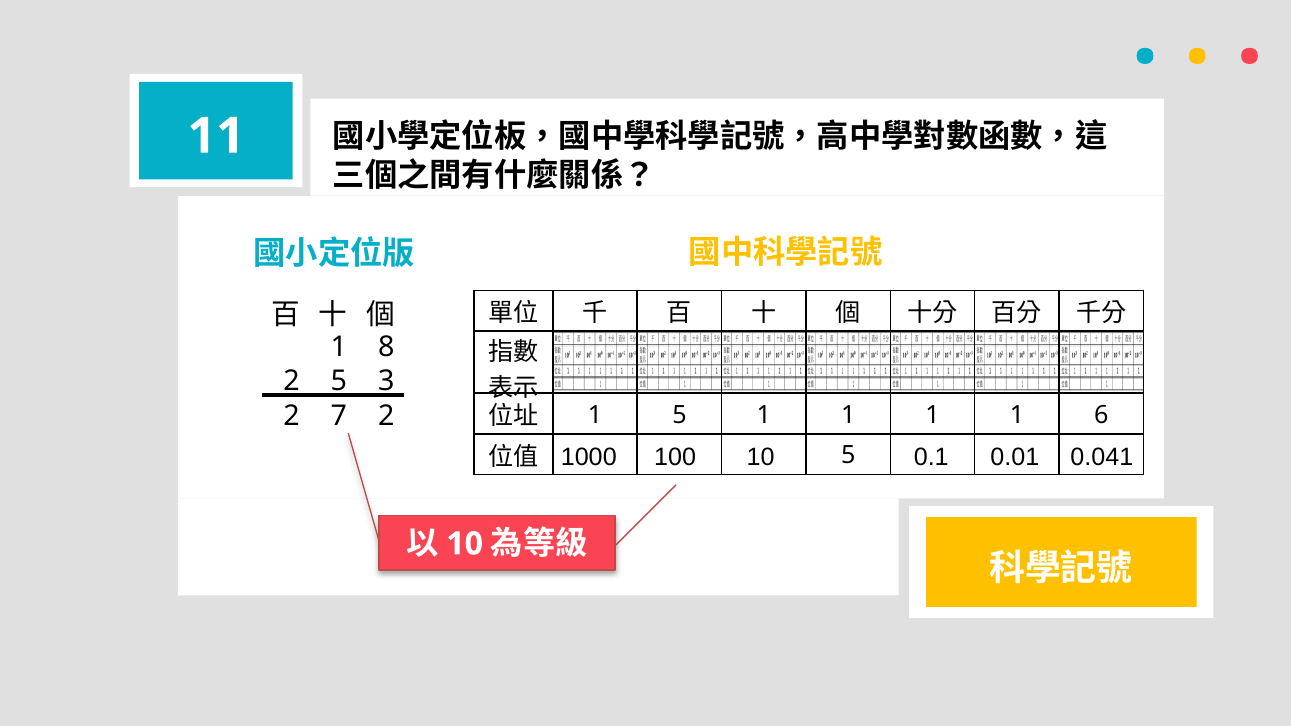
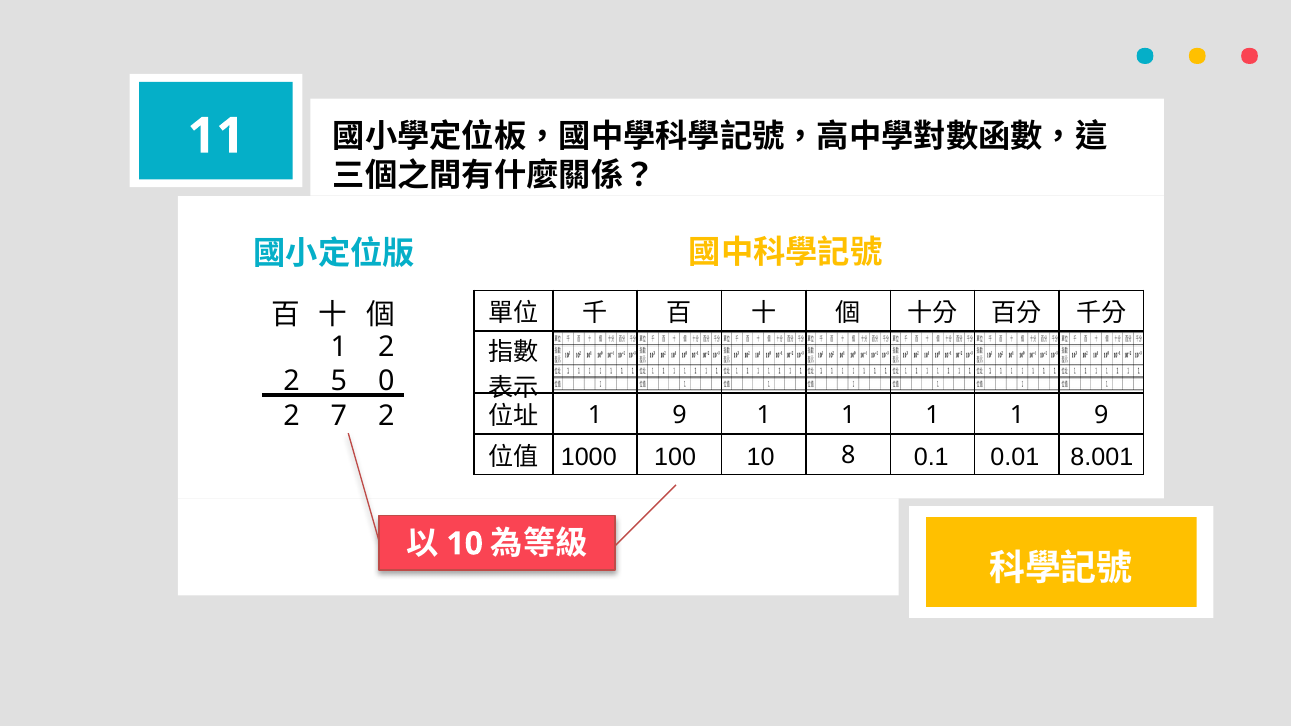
1 8: 8 -> 2
3: 3 -> 0
5 at (679, 415): 5 -> 9
1 1 6: 6 -> 9
0.041: 0.041 -> 8.001
5 at (848, 456): 5 -> 8
